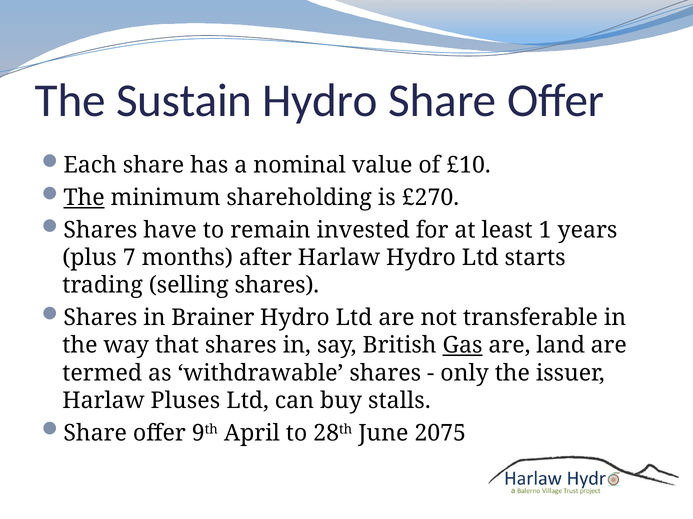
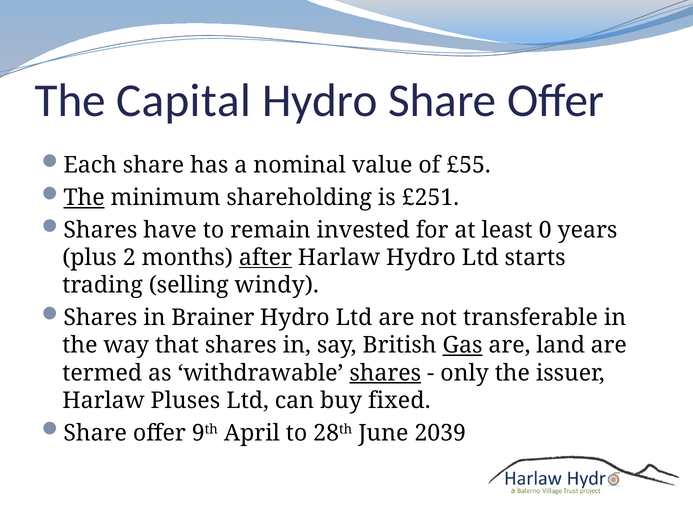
Sustain: Sustain -> Capital
£10: £10 -> £55
£270: £270 -> £251
1: 1 -> 0
7: 7 -> 2
after underline: none -> present
selling shares: shares -> windy
shares at (385, 373) underline: none -> present
stalls: stalls -> fixed
2075: 2075 -> 2039
